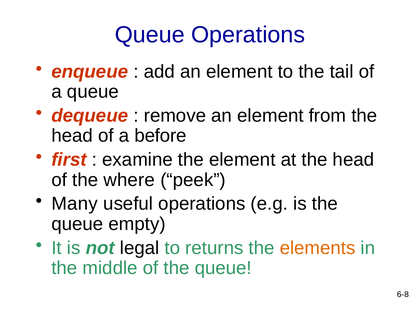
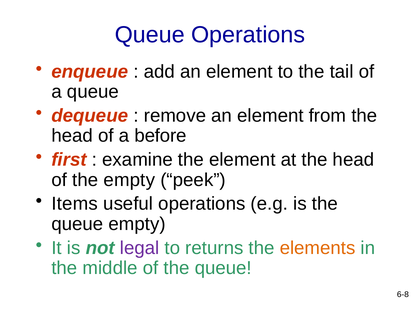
the where: where -> empty
Many: Many -> Items
legal colour: black -> purple
